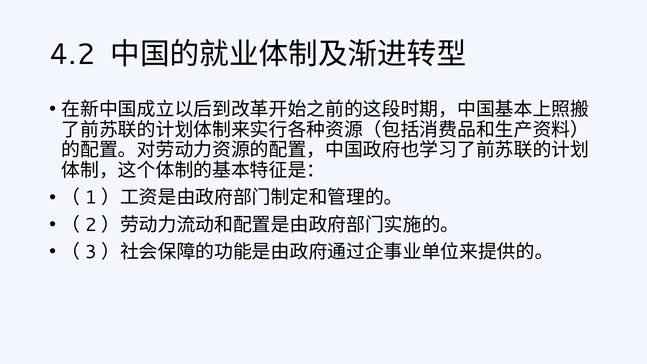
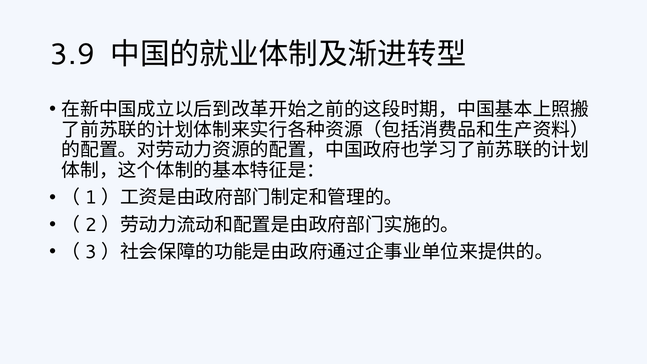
4.2: 4.2 -> 3.9
